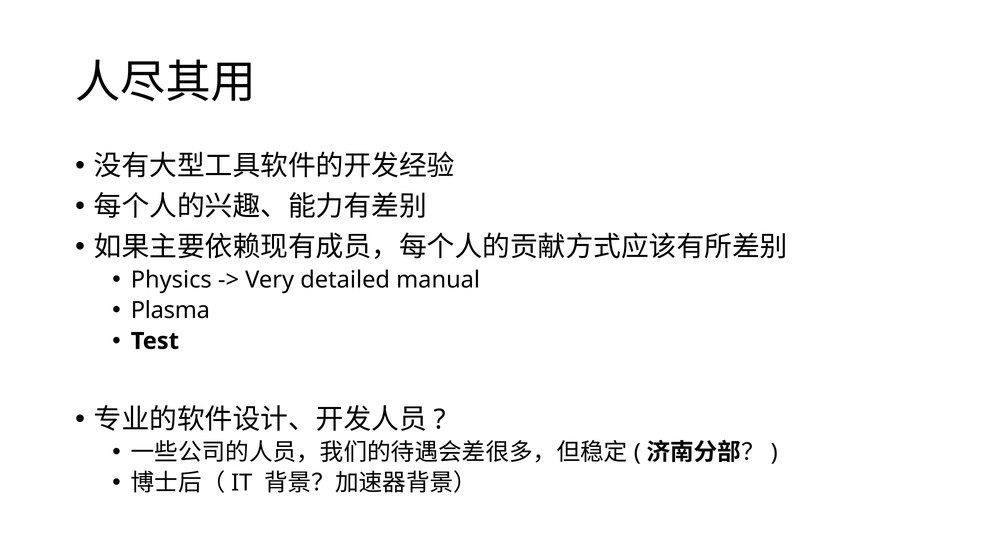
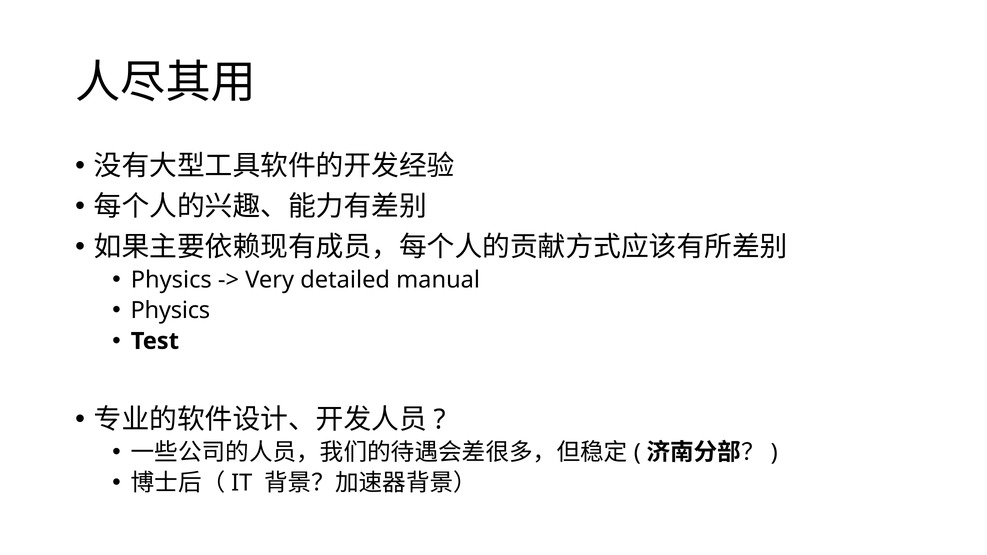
Plasma at (170, 311): Plasma -> Physics
